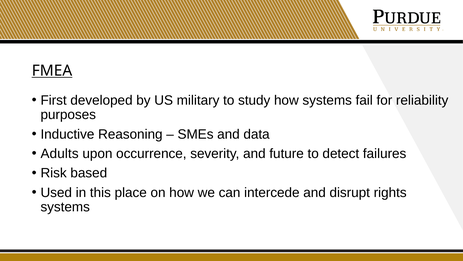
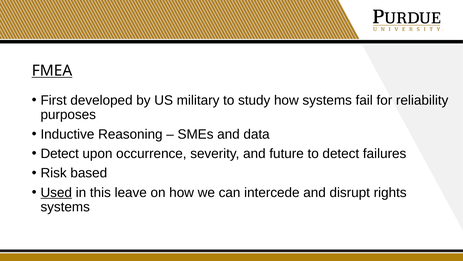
Adults at (60, 153): Adults -> Detect
Used underline: none -> present
place: place -> leave
